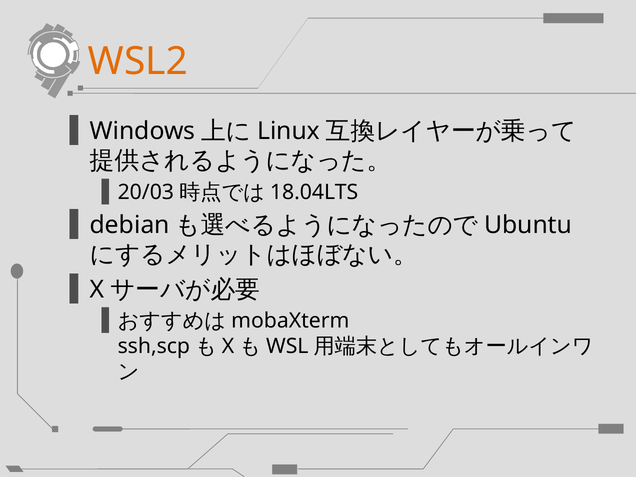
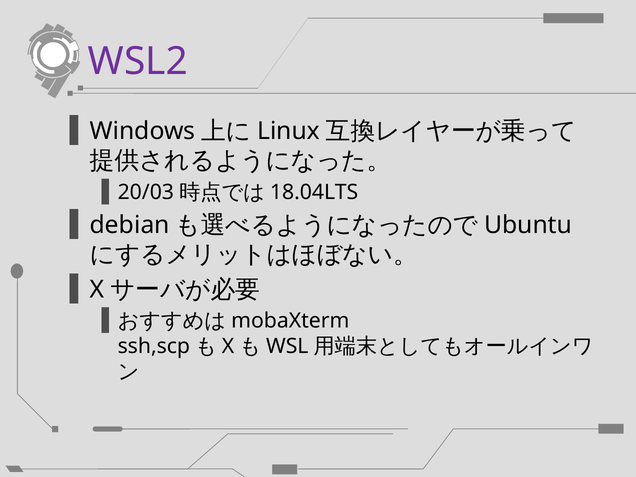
WSL2 colour: orange -> purple
